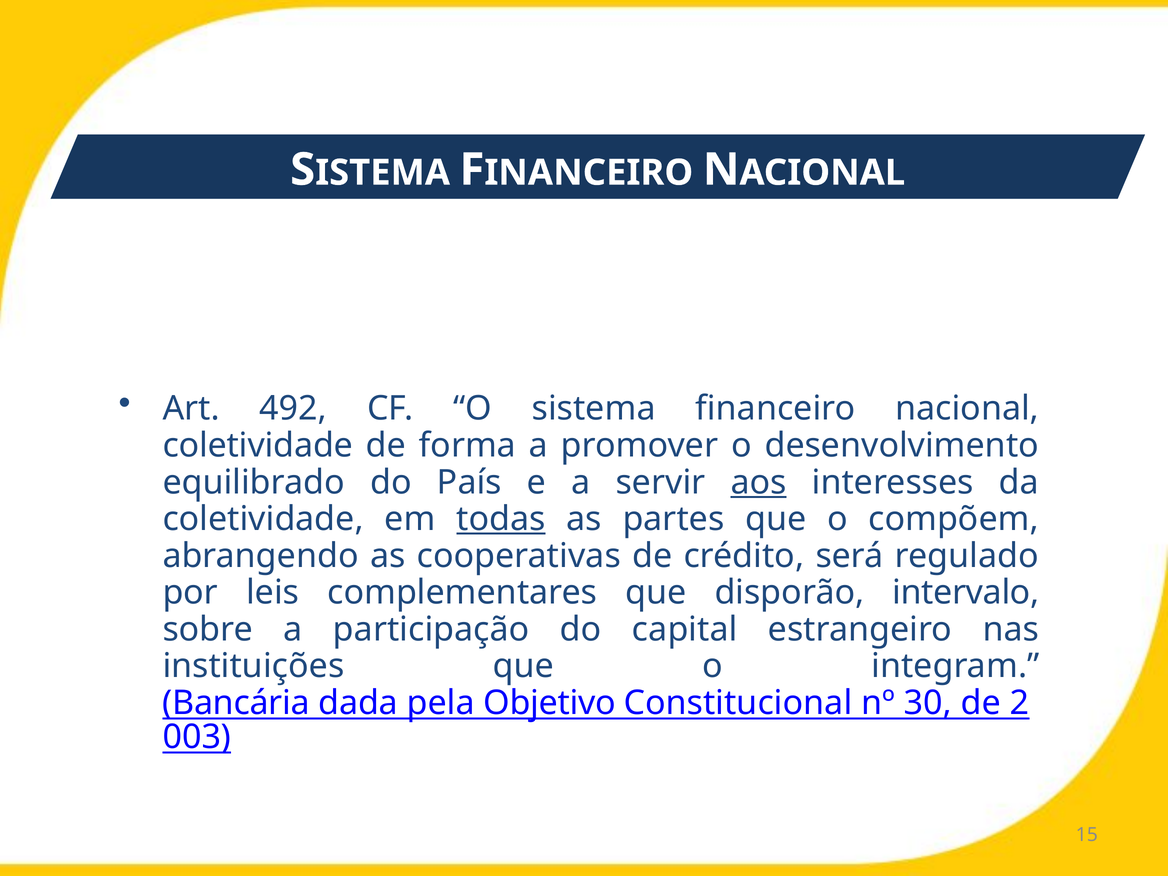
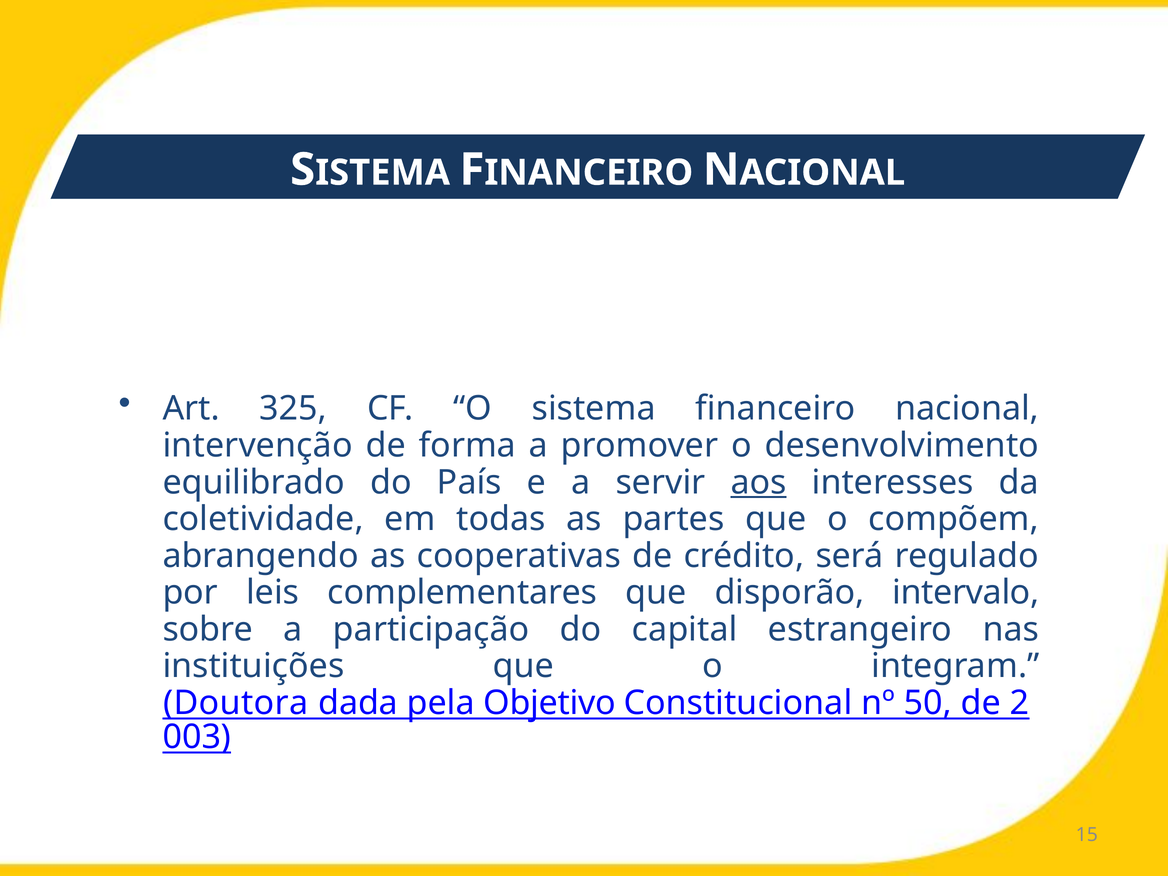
492: 492 -> 325
coletividade at (258, 445): coletividade -> intervenção
todas underline: present -> none
Bancária: Bancária -> Doutora
30: 30 -> 50
